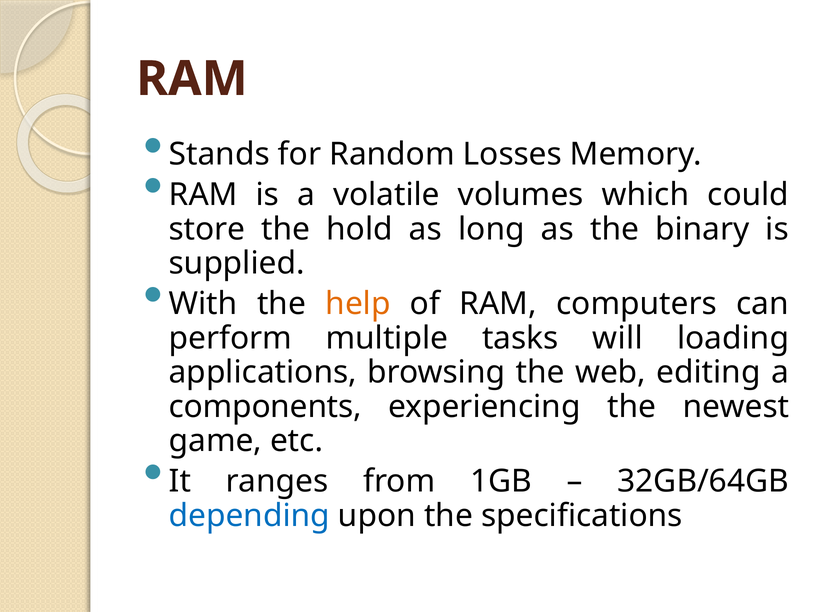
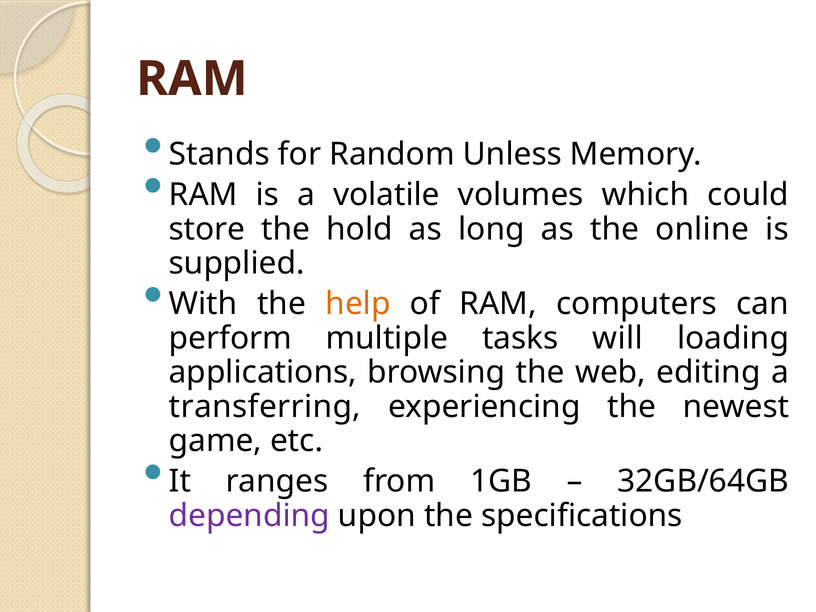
Losses: Losses -> Unless
binary: binary -> online
components: components -> transferring
depending colour: blue -> purple
